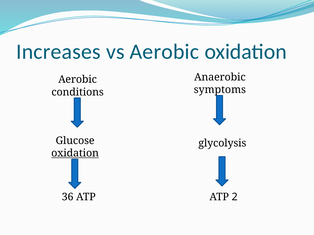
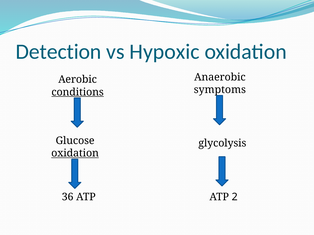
Increases: Increases -> Detection
vs Aerobic: Aerobic -> Hypoxic
conditions underline: none -> present
